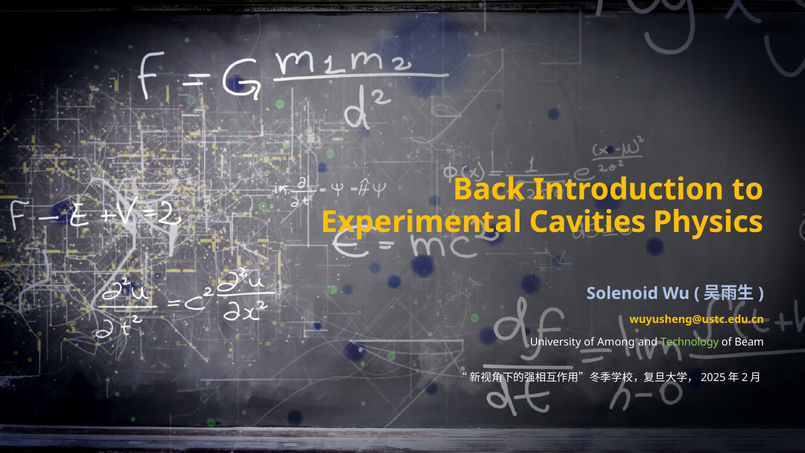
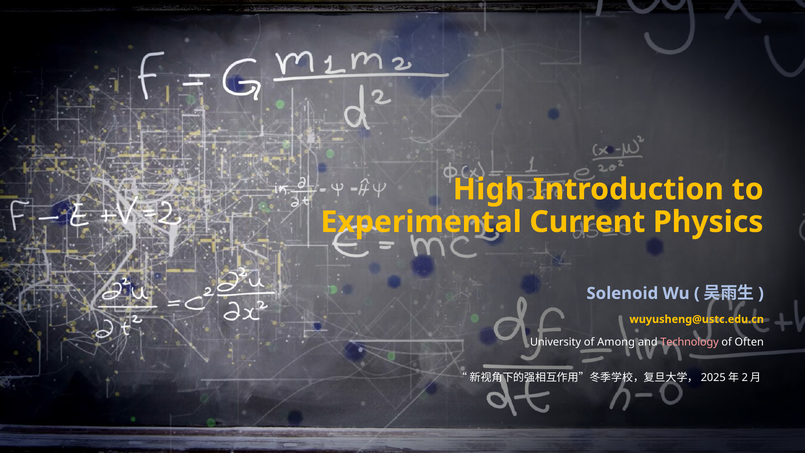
Back: Back -> High
Cavities: Cavities -> Current
Technology colour: light green -> pink
Beam: Beam -> Often
